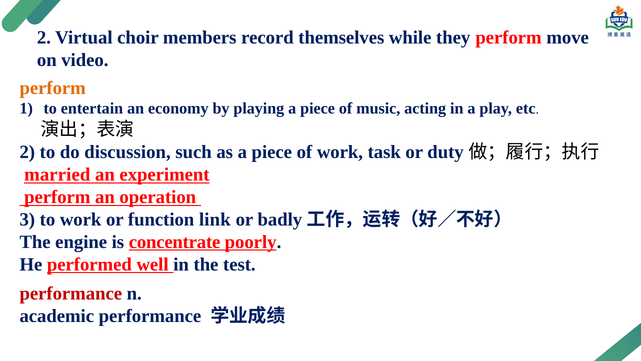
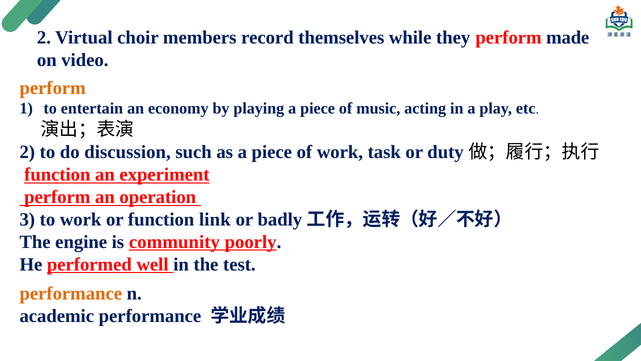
move: move -> made
married at (57, 174): married -> function
concentrate: concentrate -> community
performance at (71, 293) colour: red -> orange
